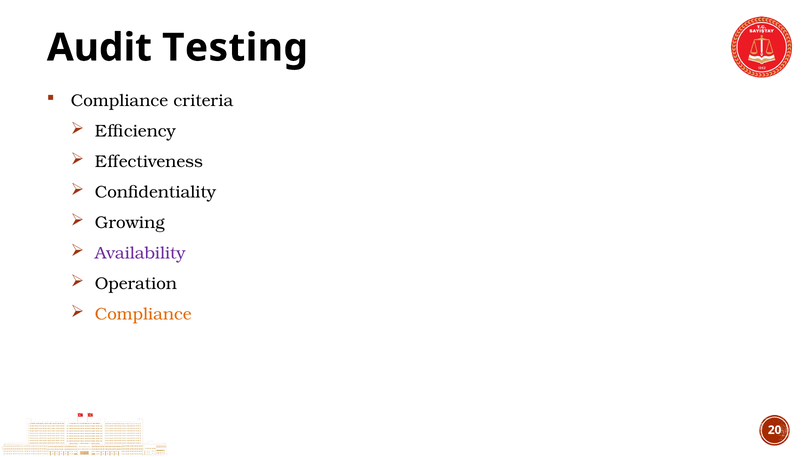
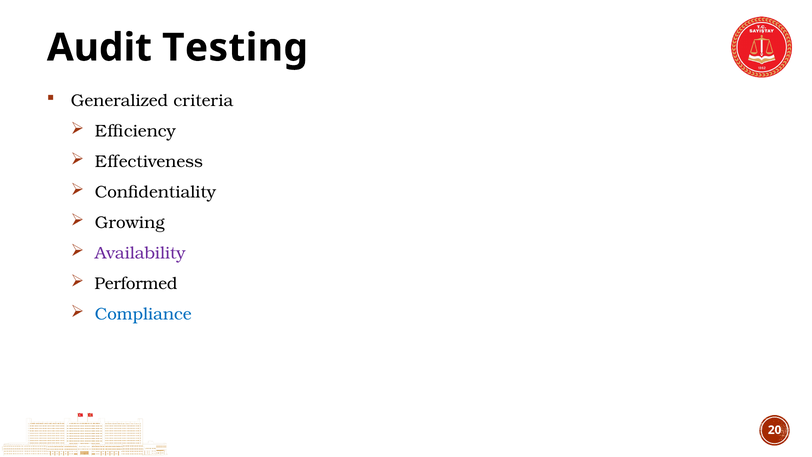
Compliance at (119, 101): Compliance -> Generalized
Operation: Operation -> Performed
Compliance at (143, 314) colour: orange -> blue
